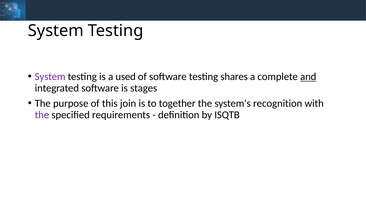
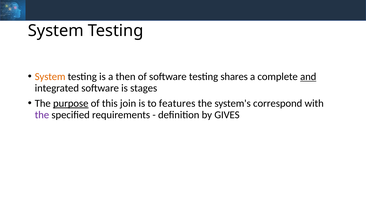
System at (50, 77) colour: purple -> orange
used: used -> then
purpose underline: none -> present
together: together -> features
recognition: recognition -> correspond
ISQTB: ISQTB -> GIVES
